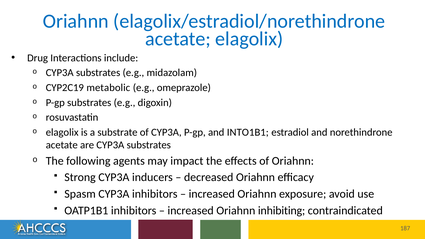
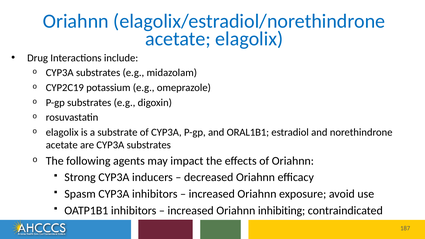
metabolic: metabolic -> potassium
INTO1B1: INTO1B1 -> ORAL1B1
